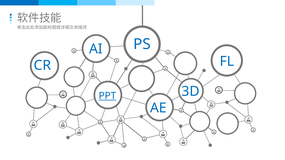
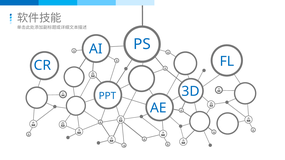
PPT underline: present -> none
